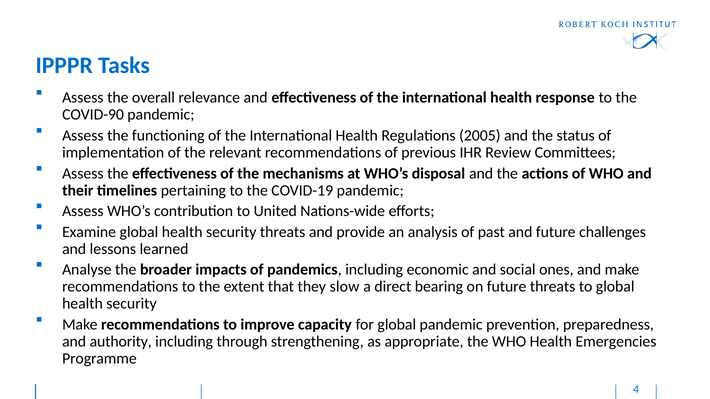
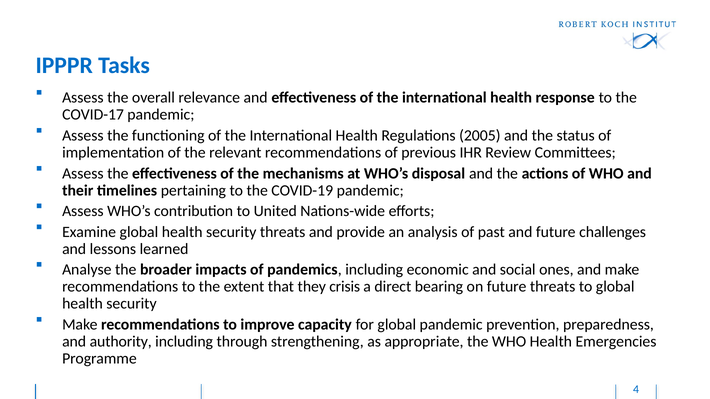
COVID-90: COVID-90 -> COVID-17
slow: slow -> crisis
